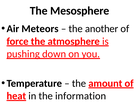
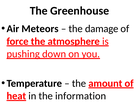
Mesosphere: Mesosphere -> Greenhouse
another: another -> damage
